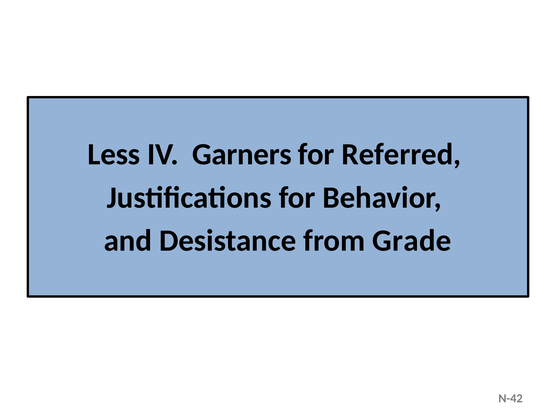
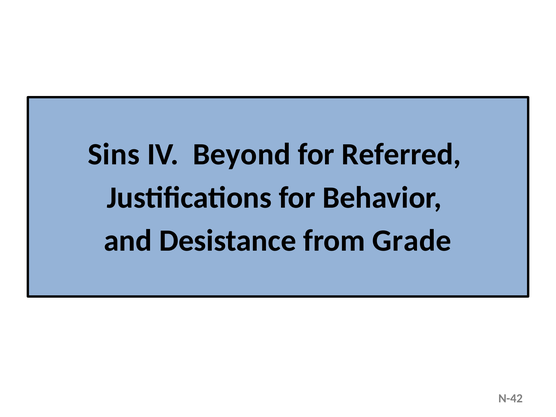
Less: Less -> Sins
Garners: Garners -> Beyond
